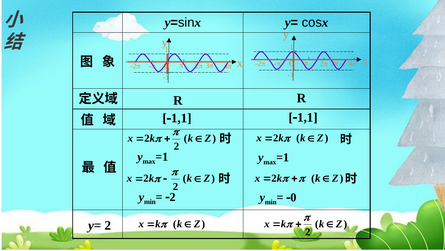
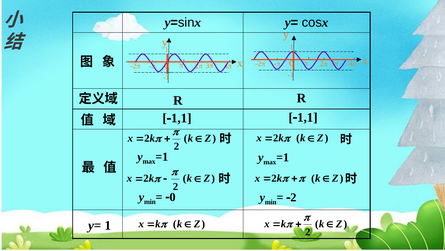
2 at (173, 197): 2 -> 0
0 at (293, 197): 0 -> 2
y= 2: 2 -> 1
